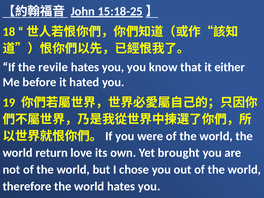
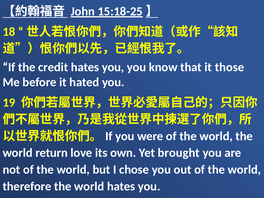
revile: revile -> credit
either: either -> those
